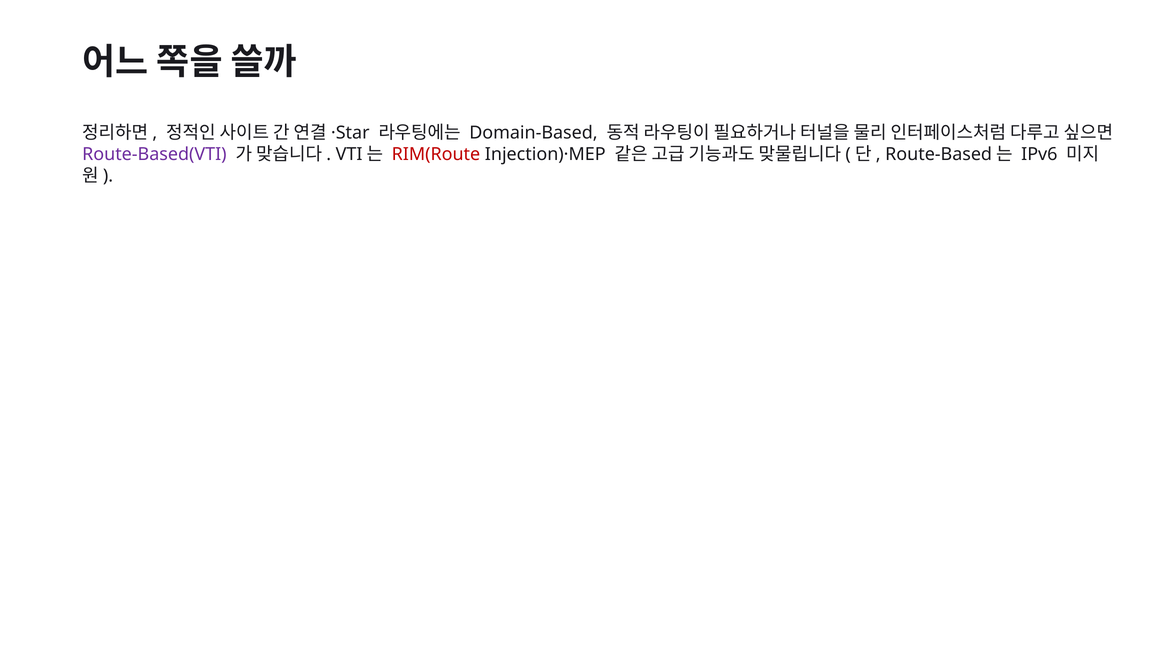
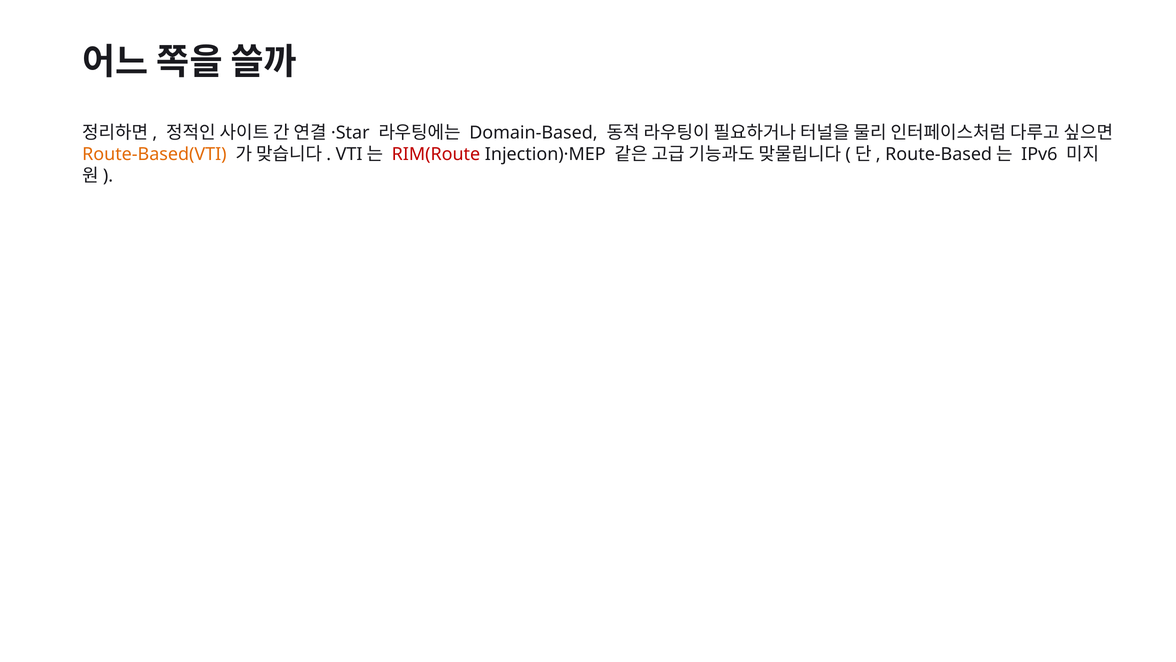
Route-Based(VTI colour: purple -> orange
